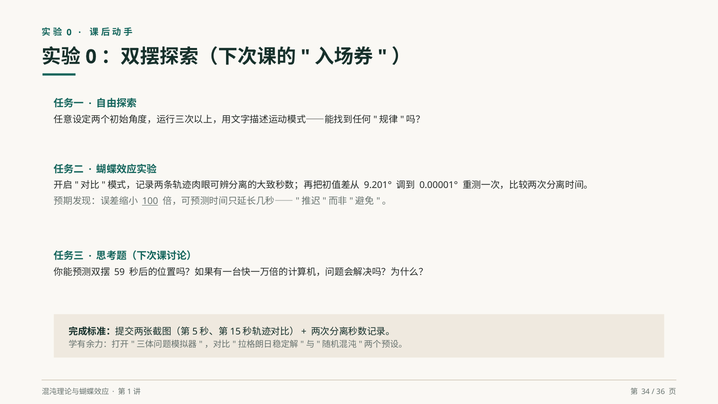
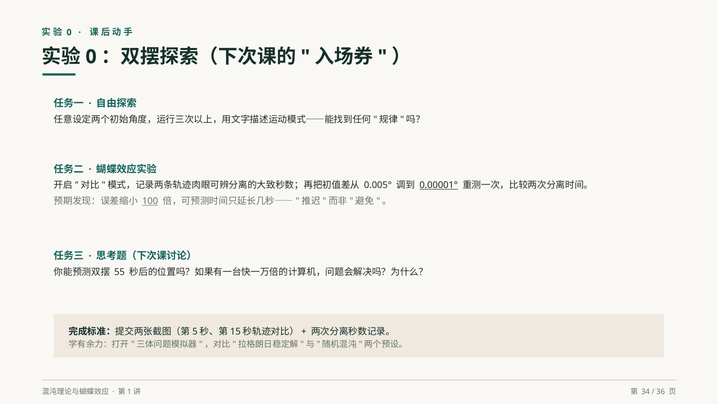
9.201°: 9.201° -> 0.005°
0.00001° underline: none -> present
59: 59 -> 55
